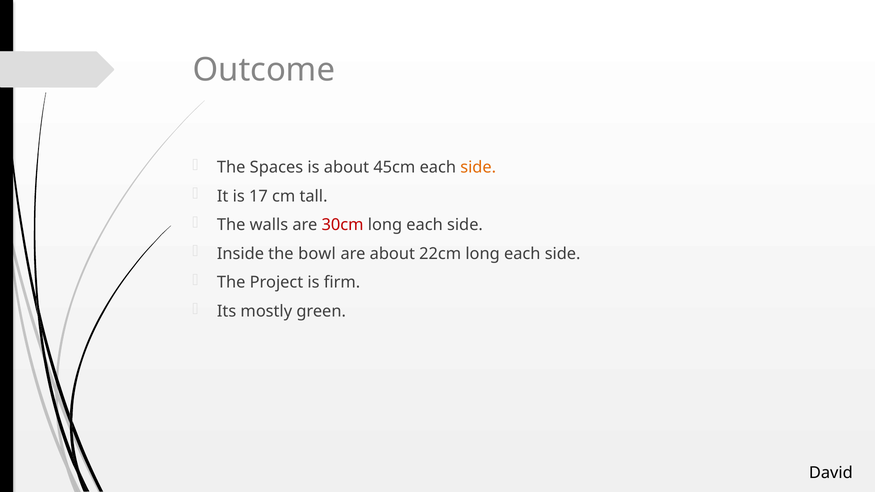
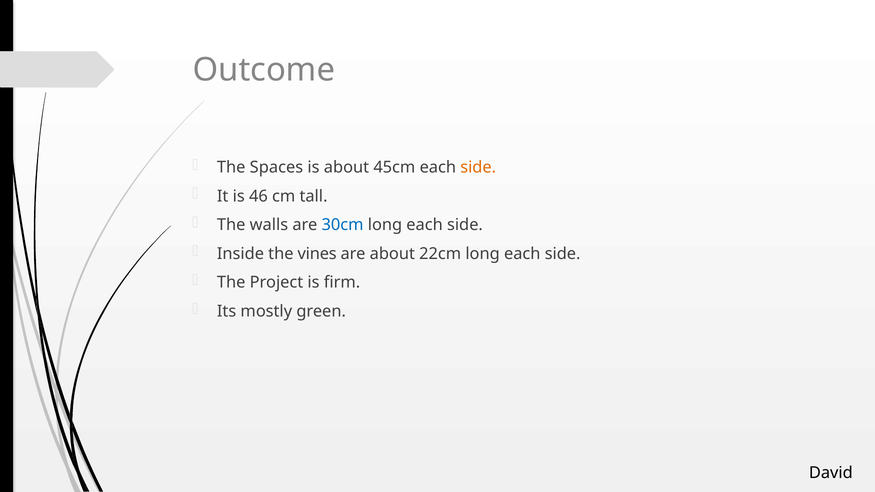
17: 17 -> 46
30cm colour: red -> blue
bowl: bowl -> vines
